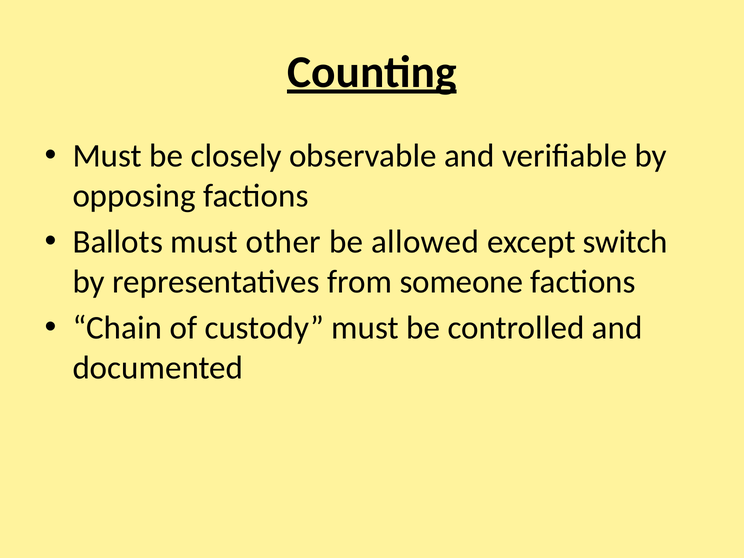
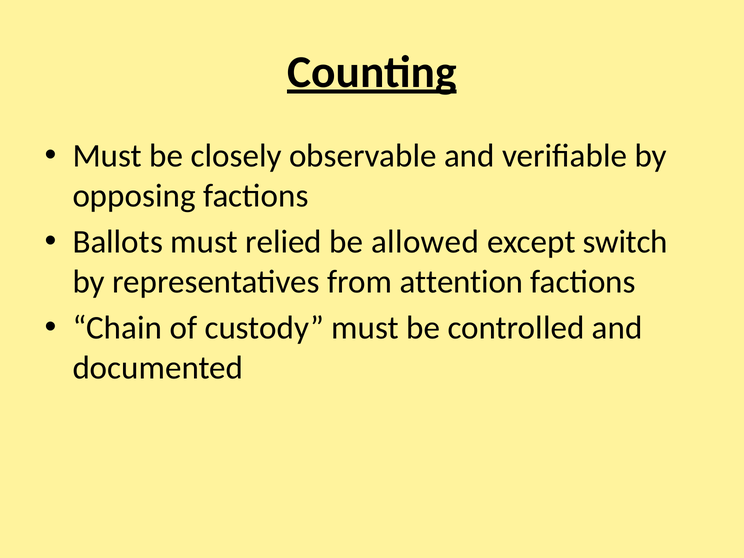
other: other -> relied
someone: someone -> attention
